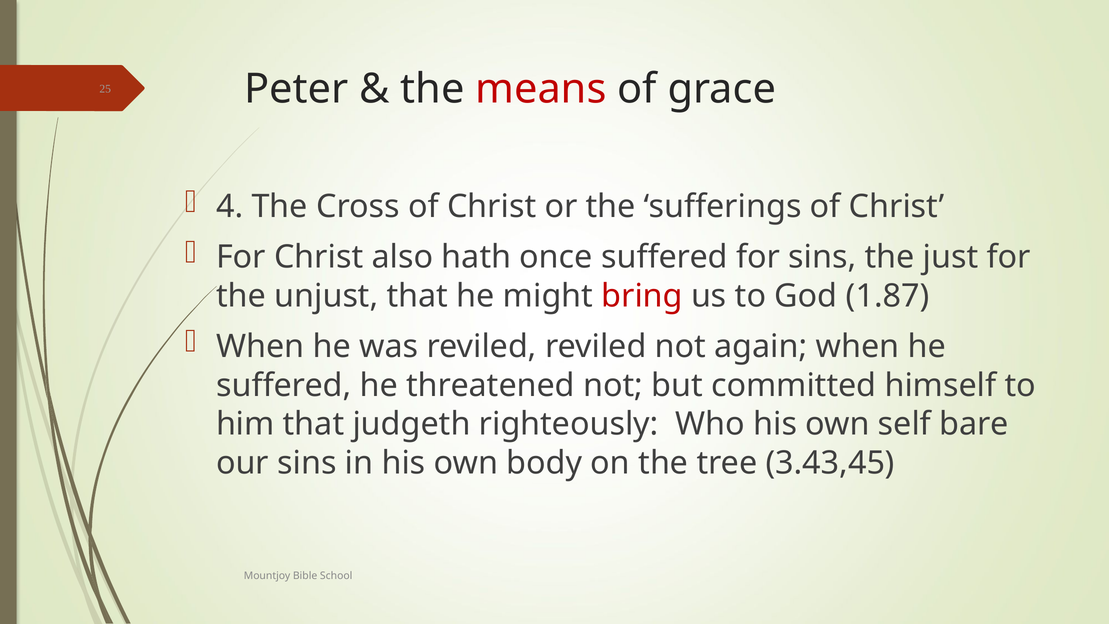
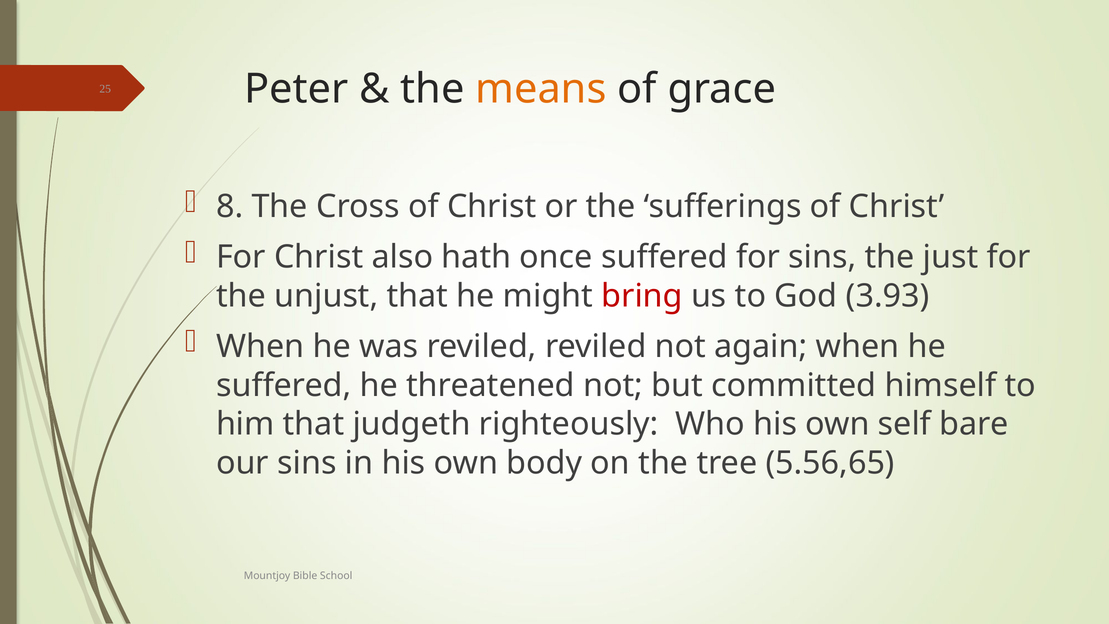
means colour: red -> orange
4: 4 -> 8
1.87: 1.87 -> 3.93
3.43,45: 3.43,45 -> 5.56,65
